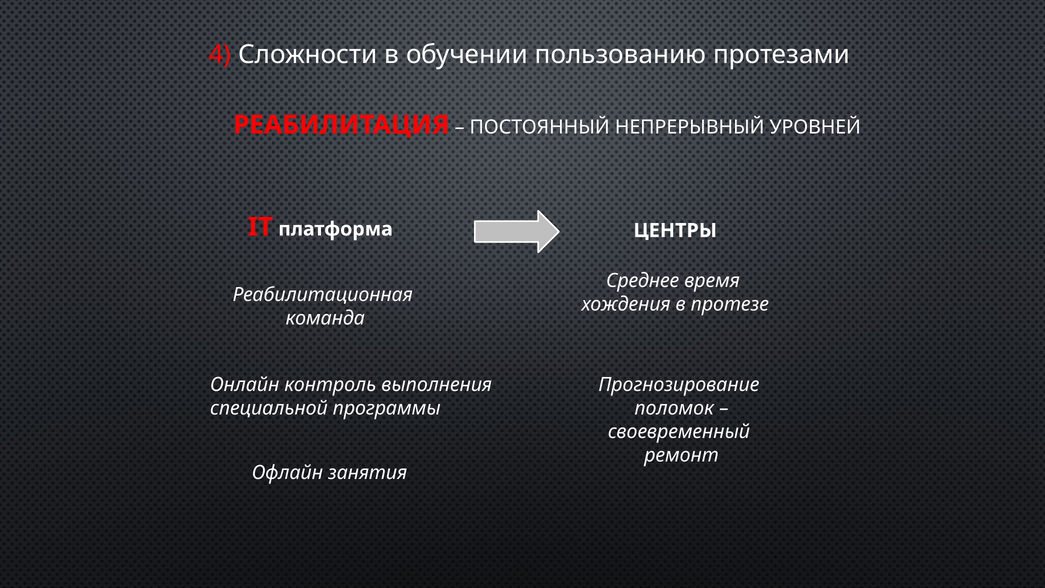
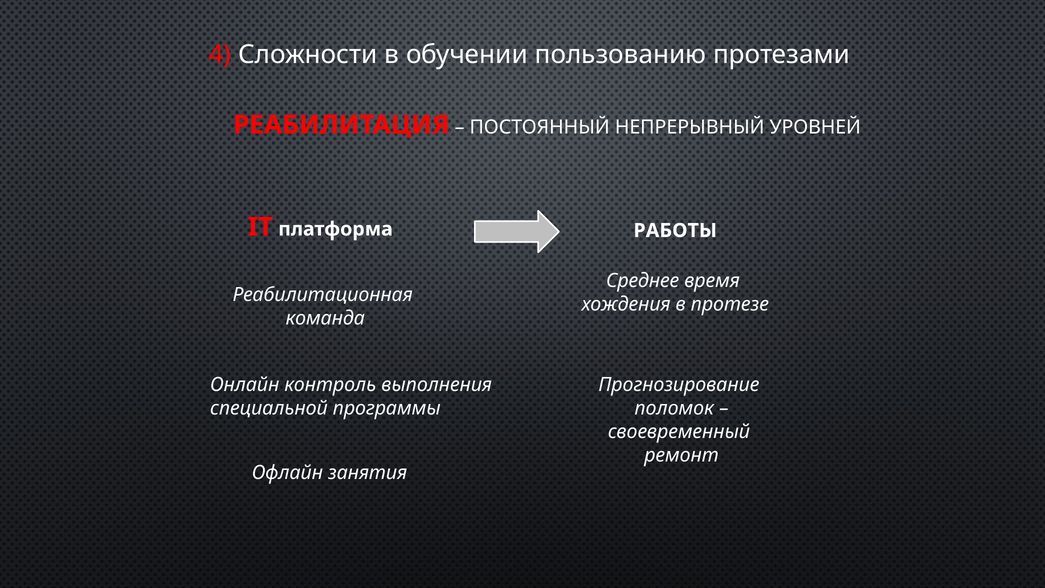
ЦЕНТРЫ: ЦЕНТРЫ -> РАБОТЫ
